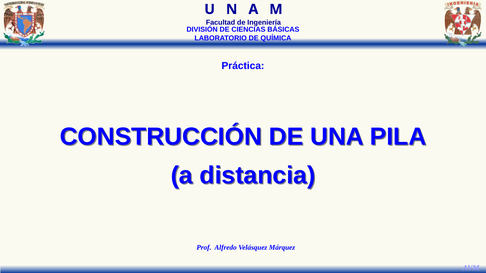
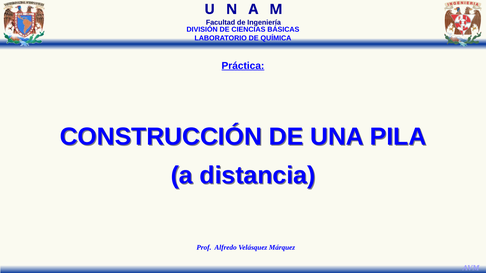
Práctica underline: none -> present
